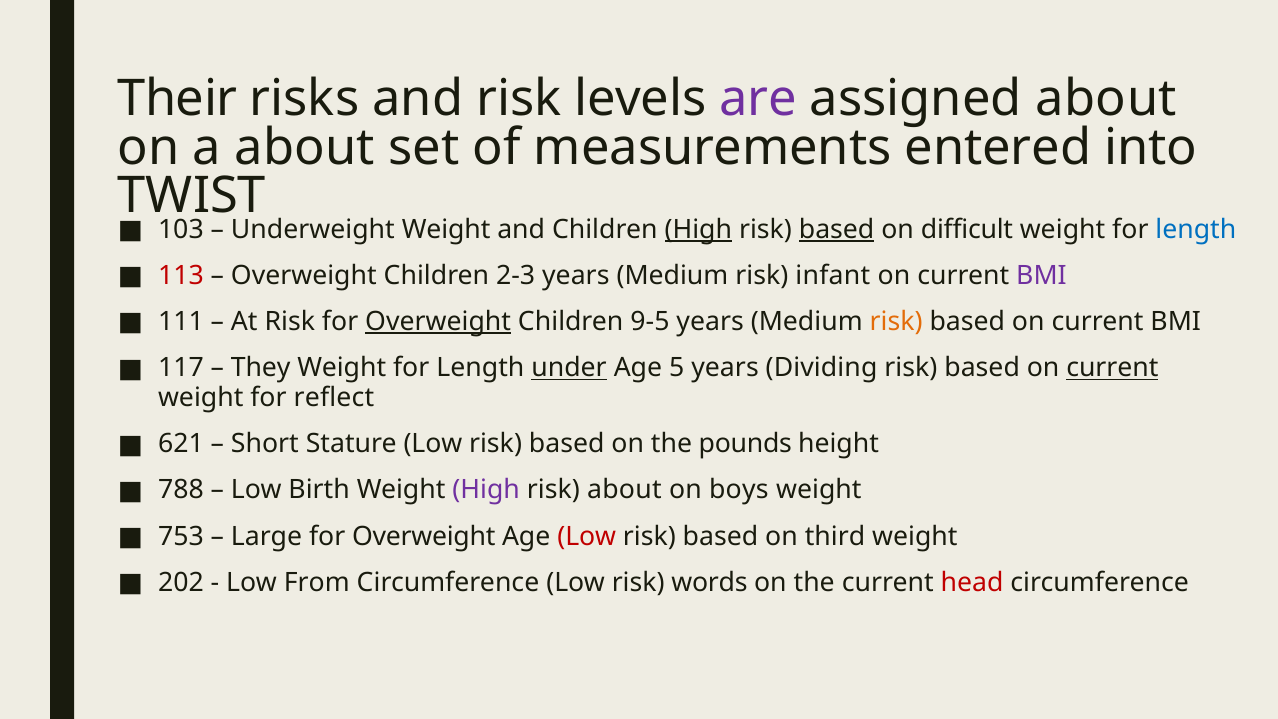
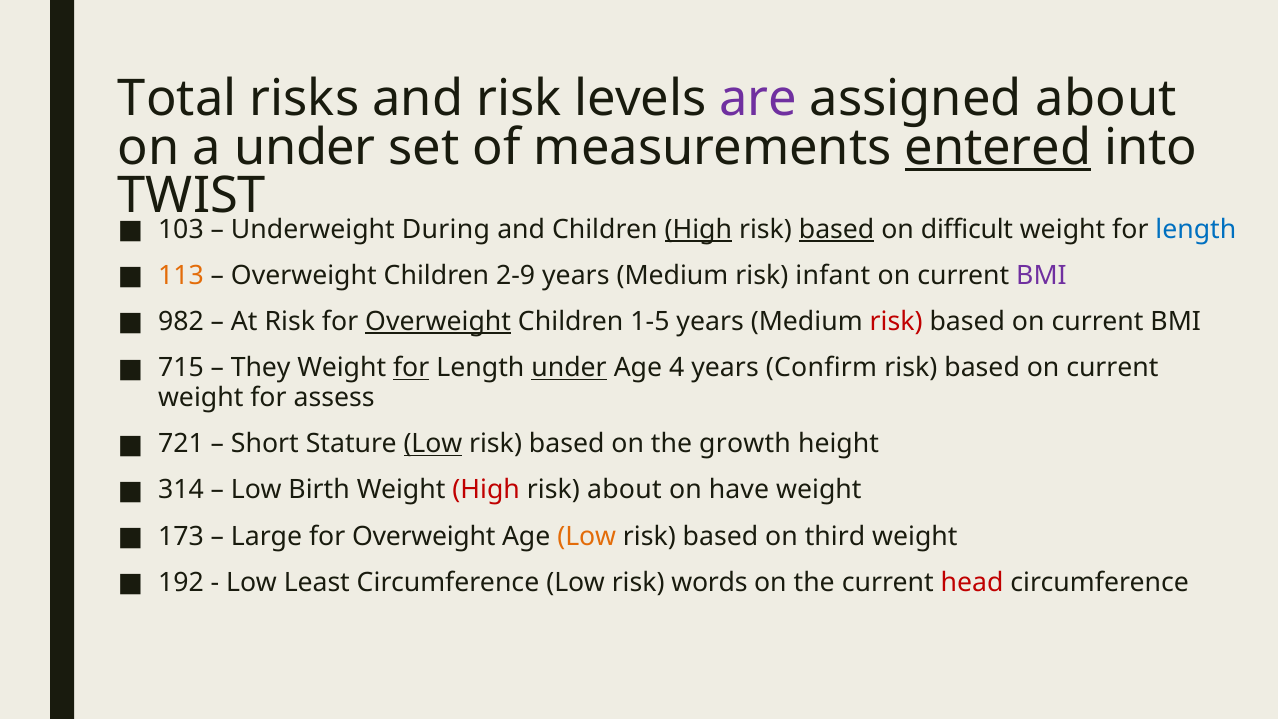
Their: Their -> Total
a about: about -> under
entered underline: none -> present
Underweight Weight: Weight -> During
113 colour: red -> orange
2-3: 2-3 -> 2-9
111: 111 -> 982
9-5: 9-5 -> 1-5
risk at (896, 322) colour: orange -> red
117: 117 -> 715
for at (411, 368) underline: none -> present
5: 5 -> 4
Dividing: Dividing -> Confirm
current at (1112, 368) underline: present -> none
reflect: reflect -> assess
621: 621 -> 721
Low at (433, 444) underline: none -> present
pounds: pounds -> growth
788: 788 -> 314
High at (486, 490) colour: purple -> red
boys: boys -> have
753: 753 -> 173
Low at (587, 536) colour: red -> orange
202: 202 -> 192
From: From -> Least
